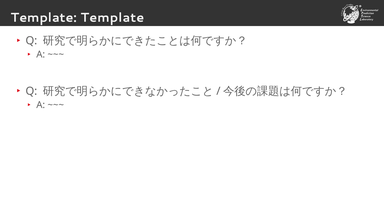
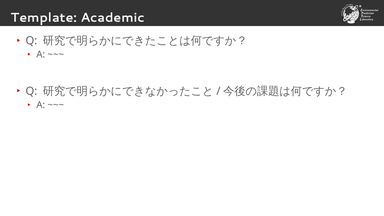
Template Template: Template -> Academic
